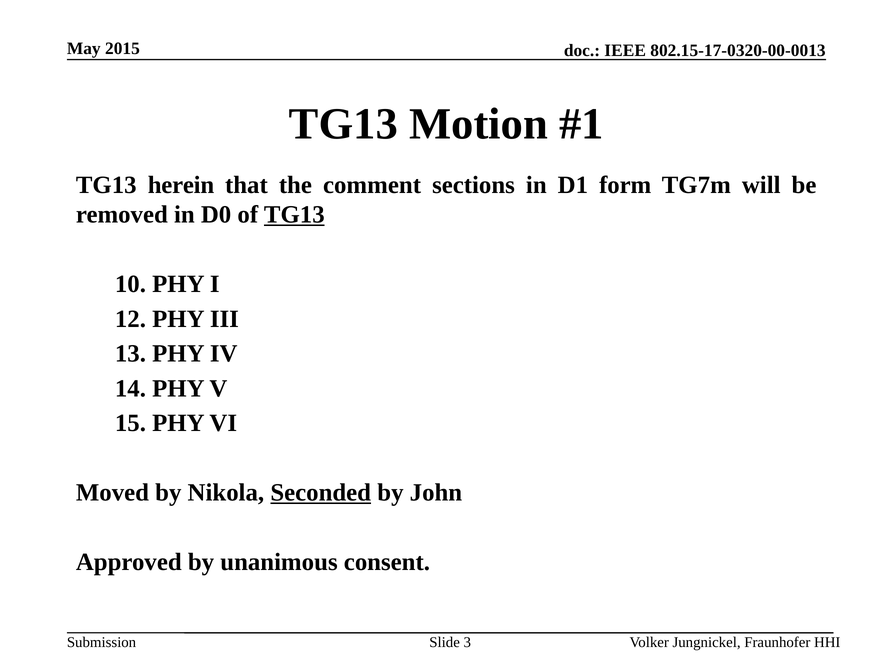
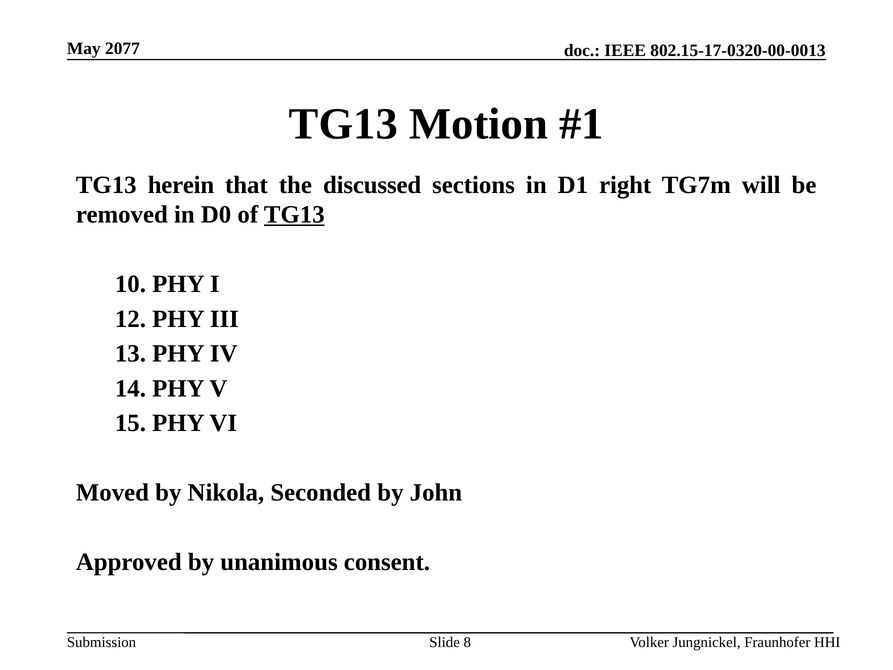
2015: 2015 -> 2077
comment: comment -> discussed
form: form -> right
Seconded underline: present -> none
3: 3 -> 8
